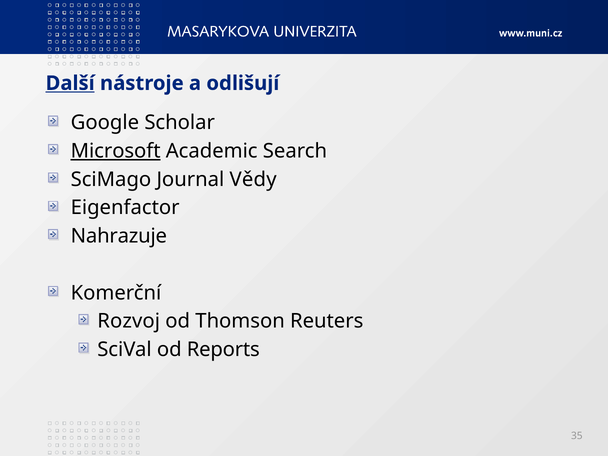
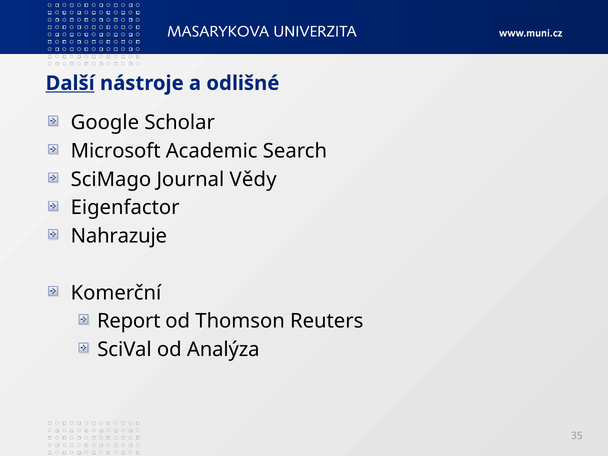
odlišují: odlišují -> odlišné
Microsoft underline: present -> none
Rozvoj: Rozvoj -> Report
Reports: Reports -> Analýza
